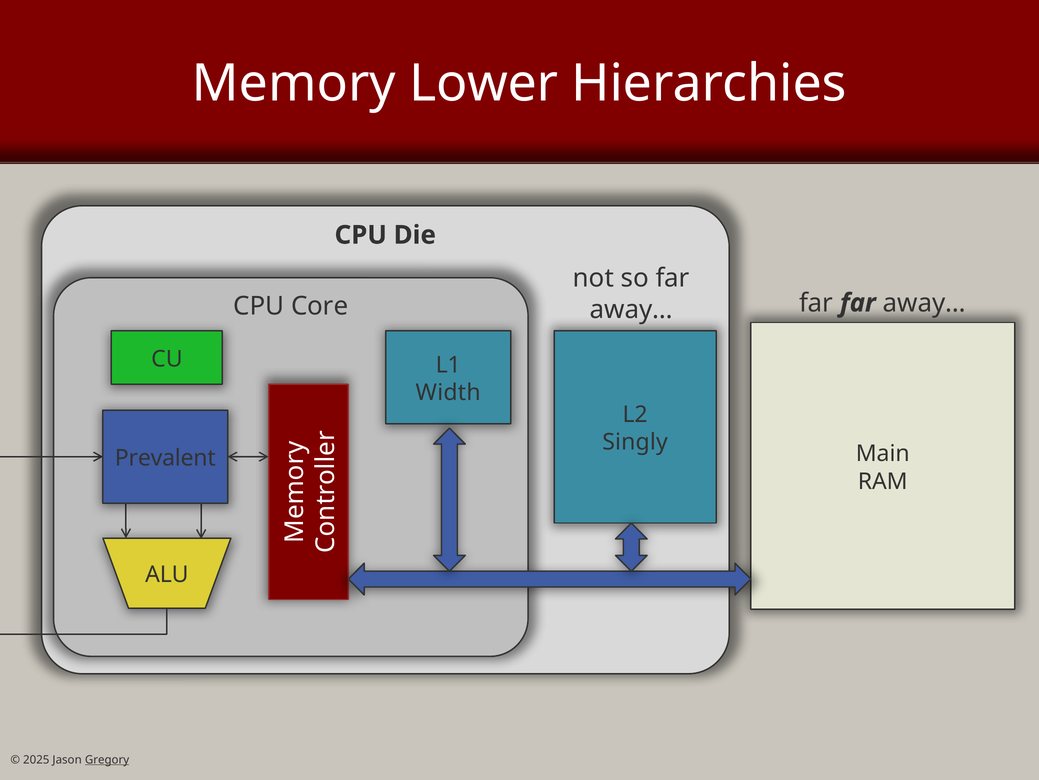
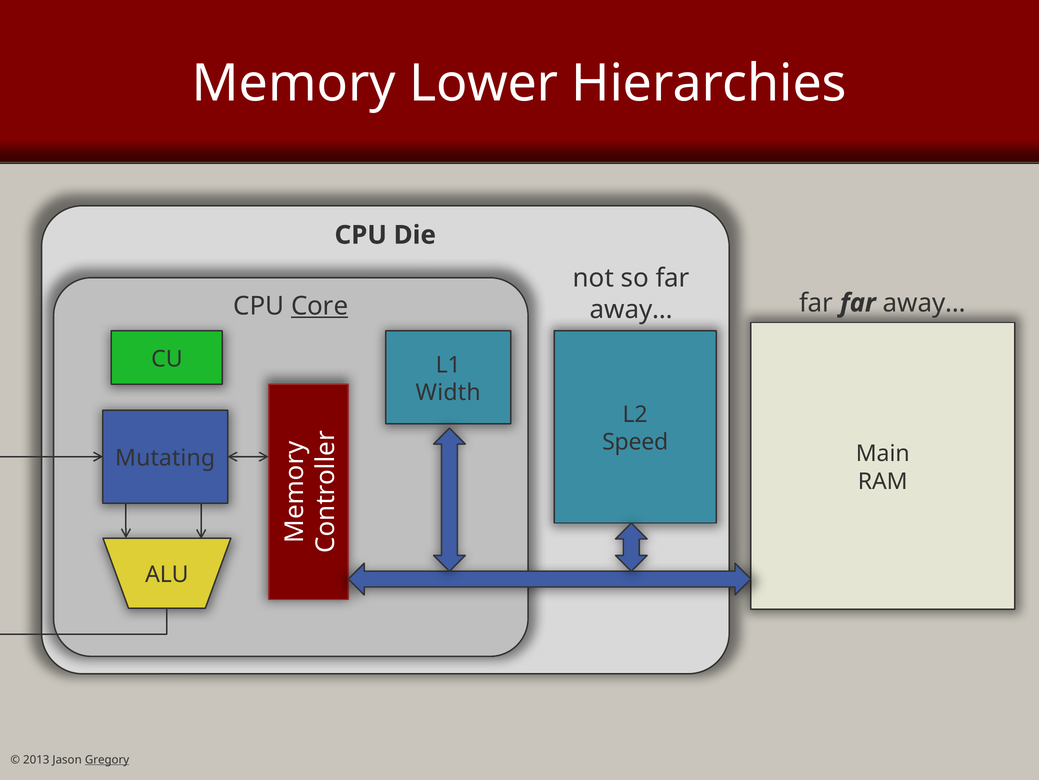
Core underline: none -> present
Singly: Singly -> Speed
Prevalent: Prevalent -> Mutating
2025: 2025 -> 2013
